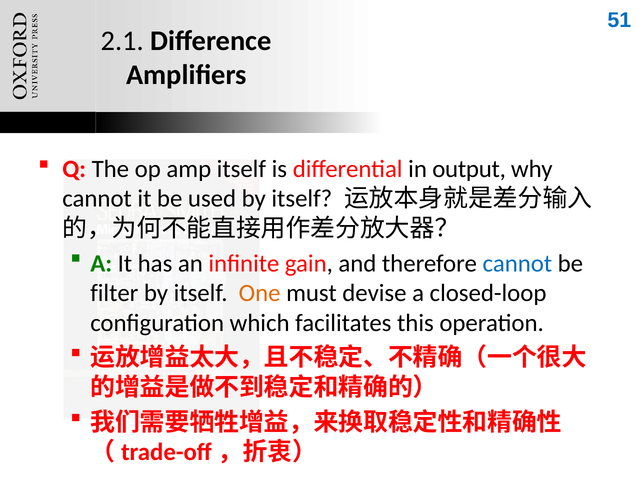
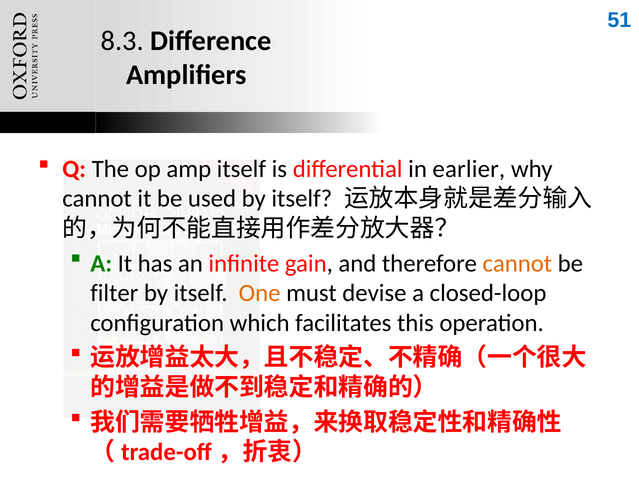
2.1: 2.1 -> 8.3
output: output -> earlier
cannot at (517, 263) colour: blue -> orange
